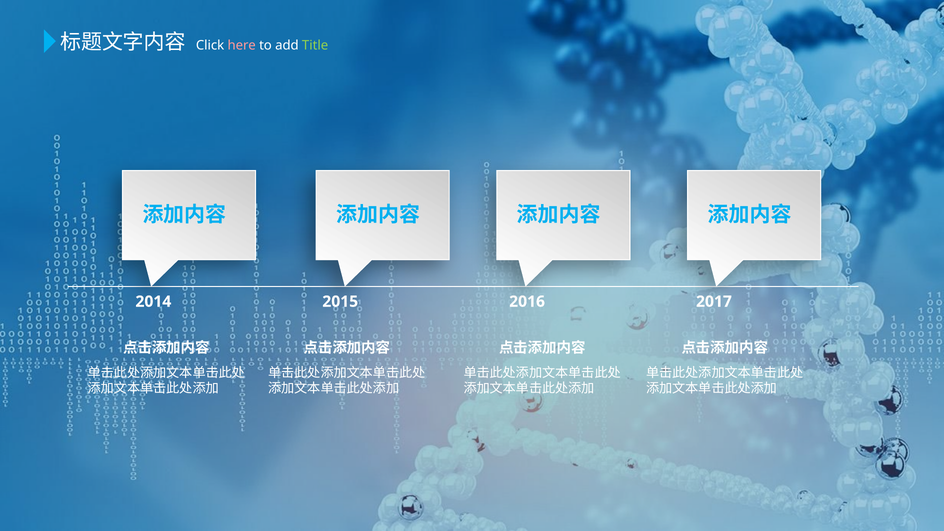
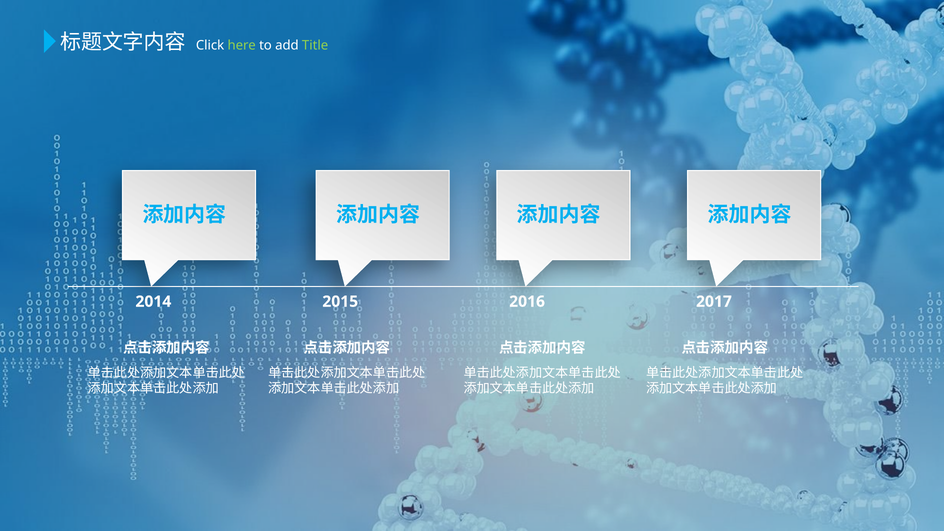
here colour: pink -> light green
